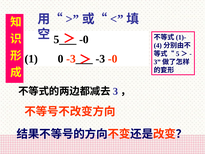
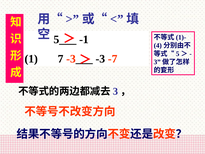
-0 at (84, 39): -0 -> -1
0: 0 -> 7
-3 -0: -0 -> -7
